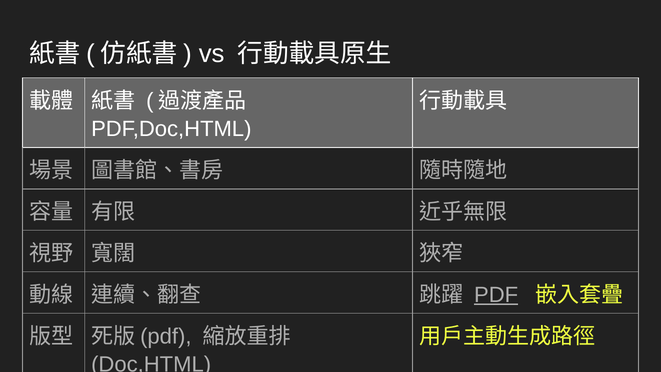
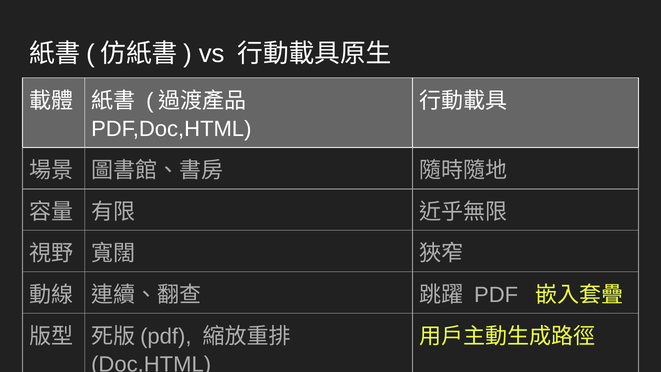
PDF underline: present -> none
